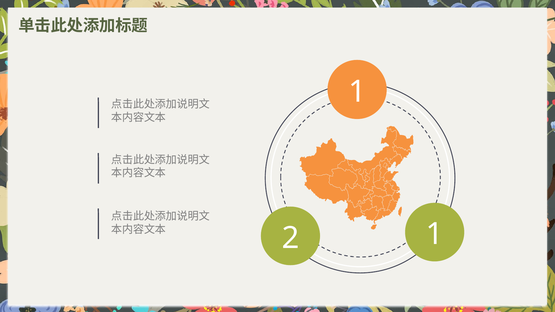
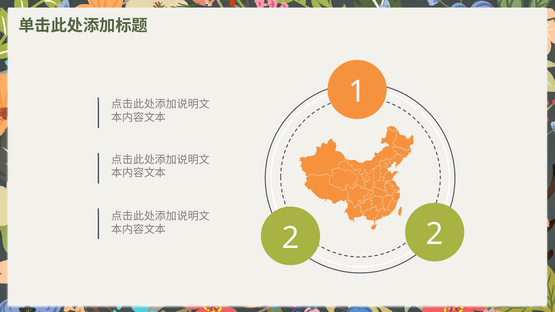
2 1: 1 -> 2
